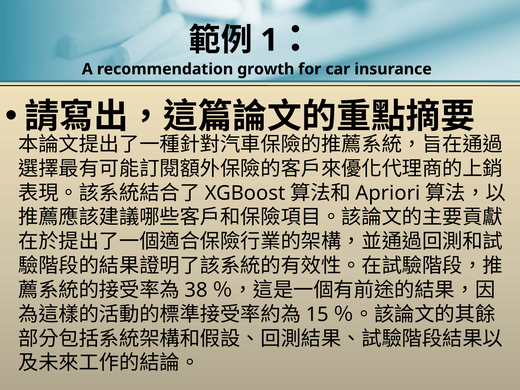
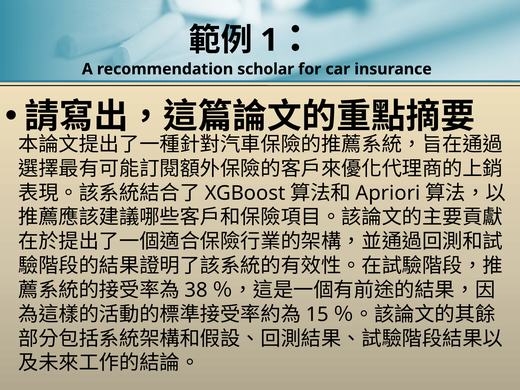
growth: growth -> scholar
